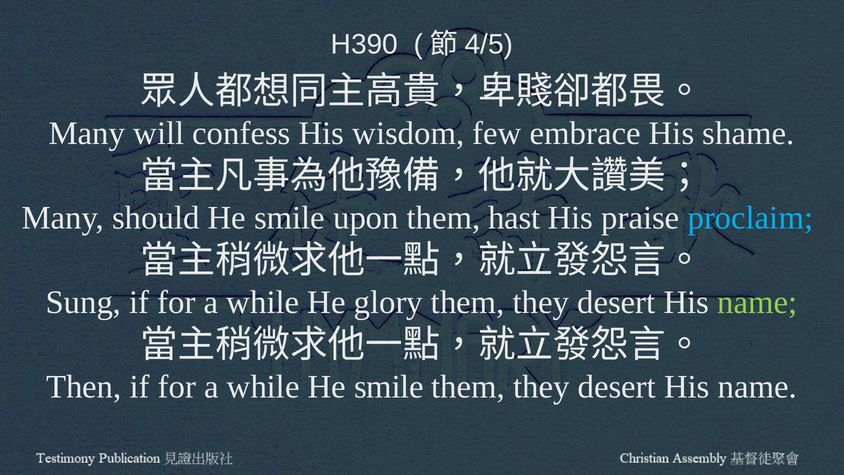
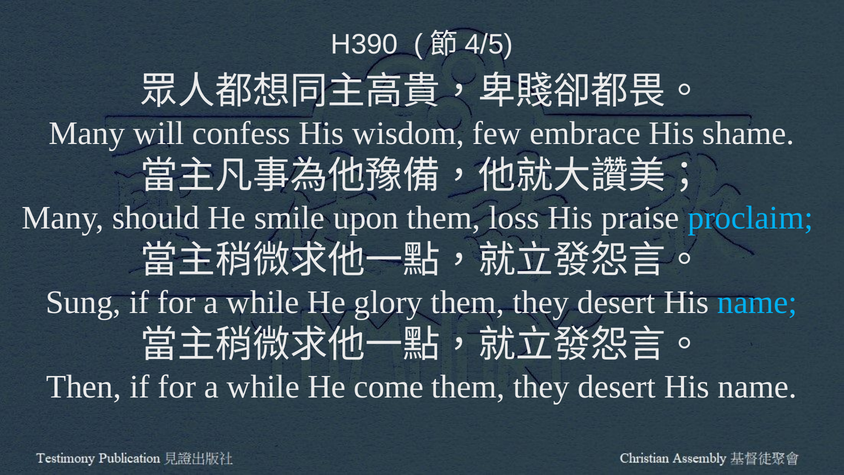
hast: hast -> loss
name at (757, 302) colour: light green -> light blue
while He smile: smile -> come
